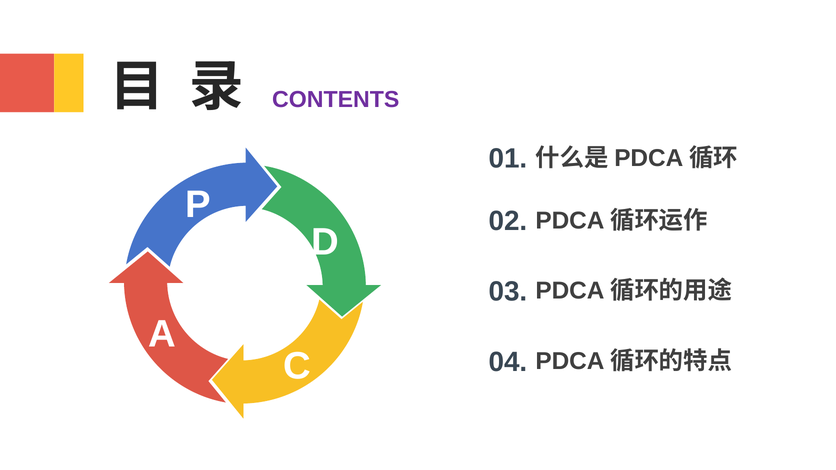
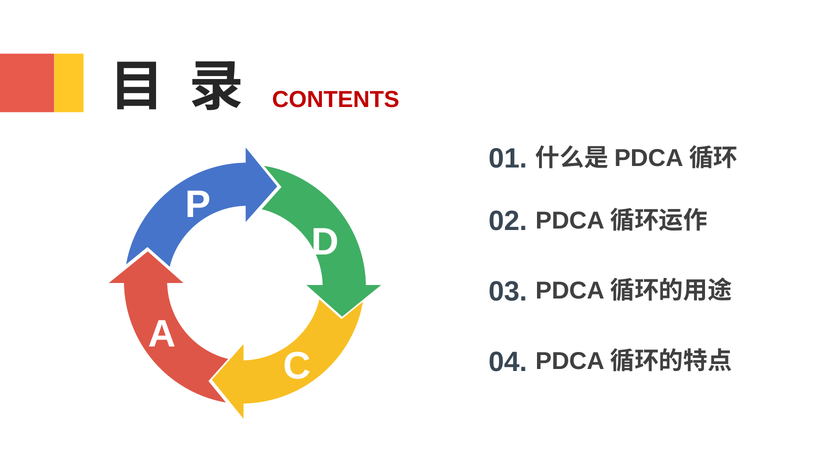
CONTENTS colour: purple -> red
